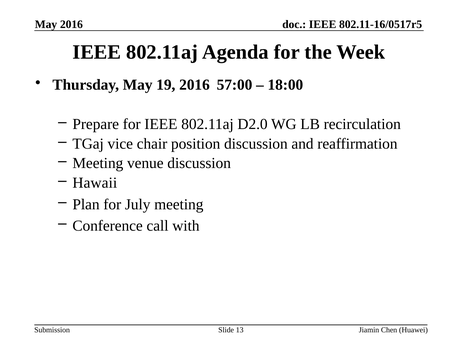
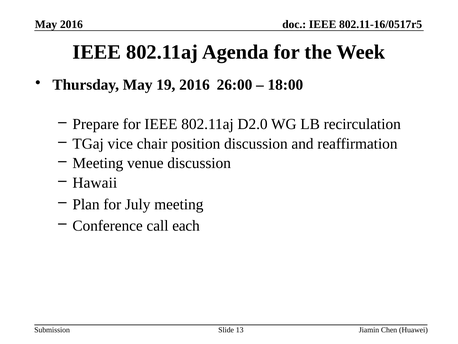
57:00: 57:00 -> 26:00
with: with -> each
